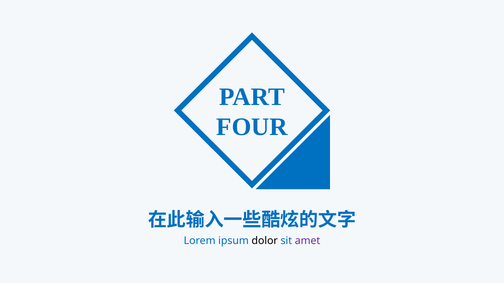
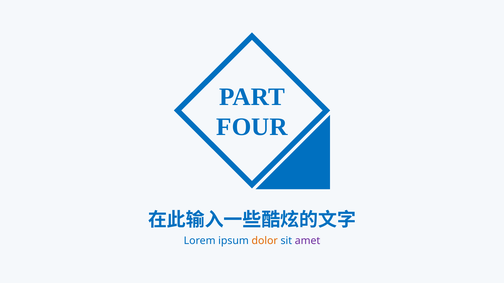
dolor colour: black -> orange
